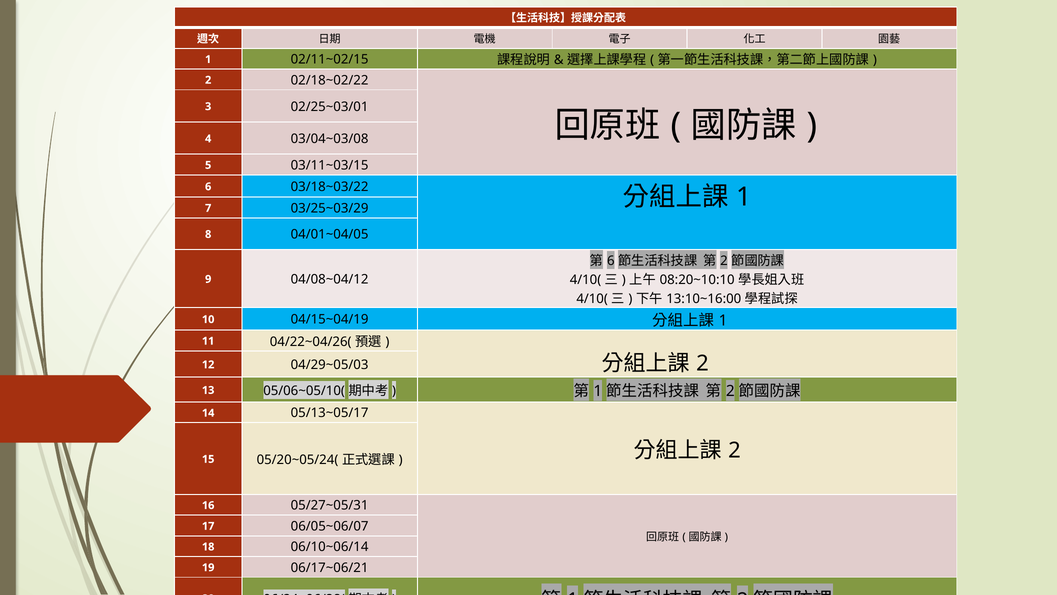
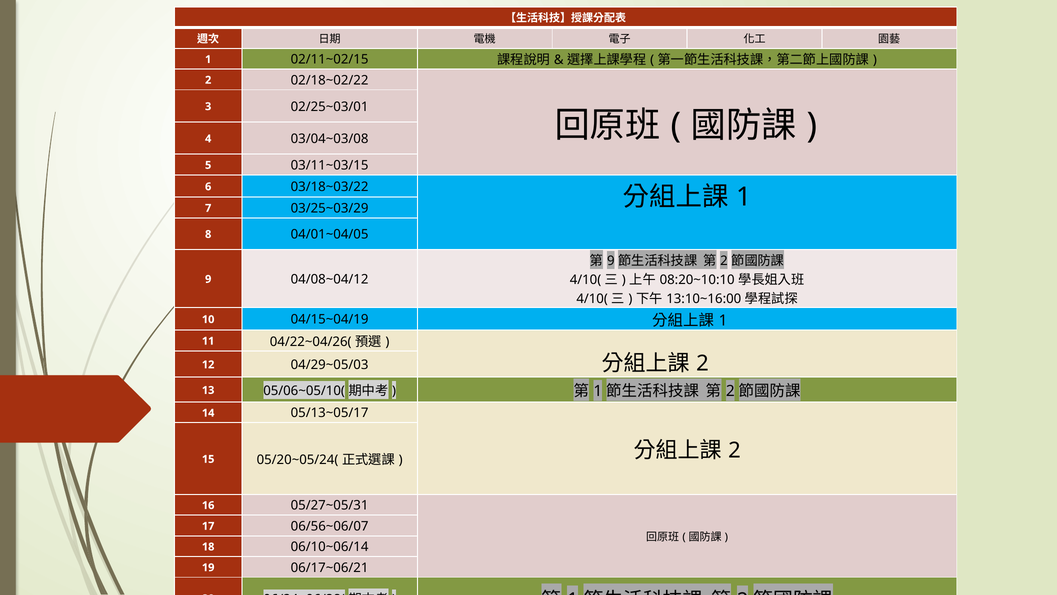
6 at (611, 261): 6 -> 9
06/05~06/07: 06/05~06/07 -> 06/56~06/07
